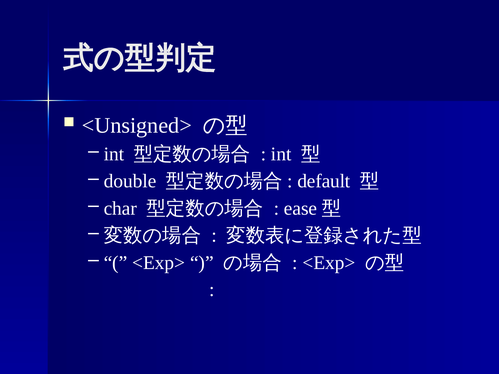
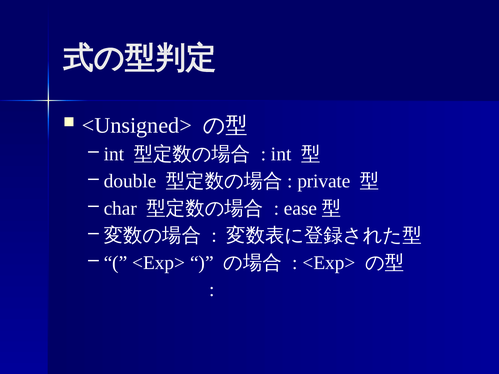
default: default -> private
